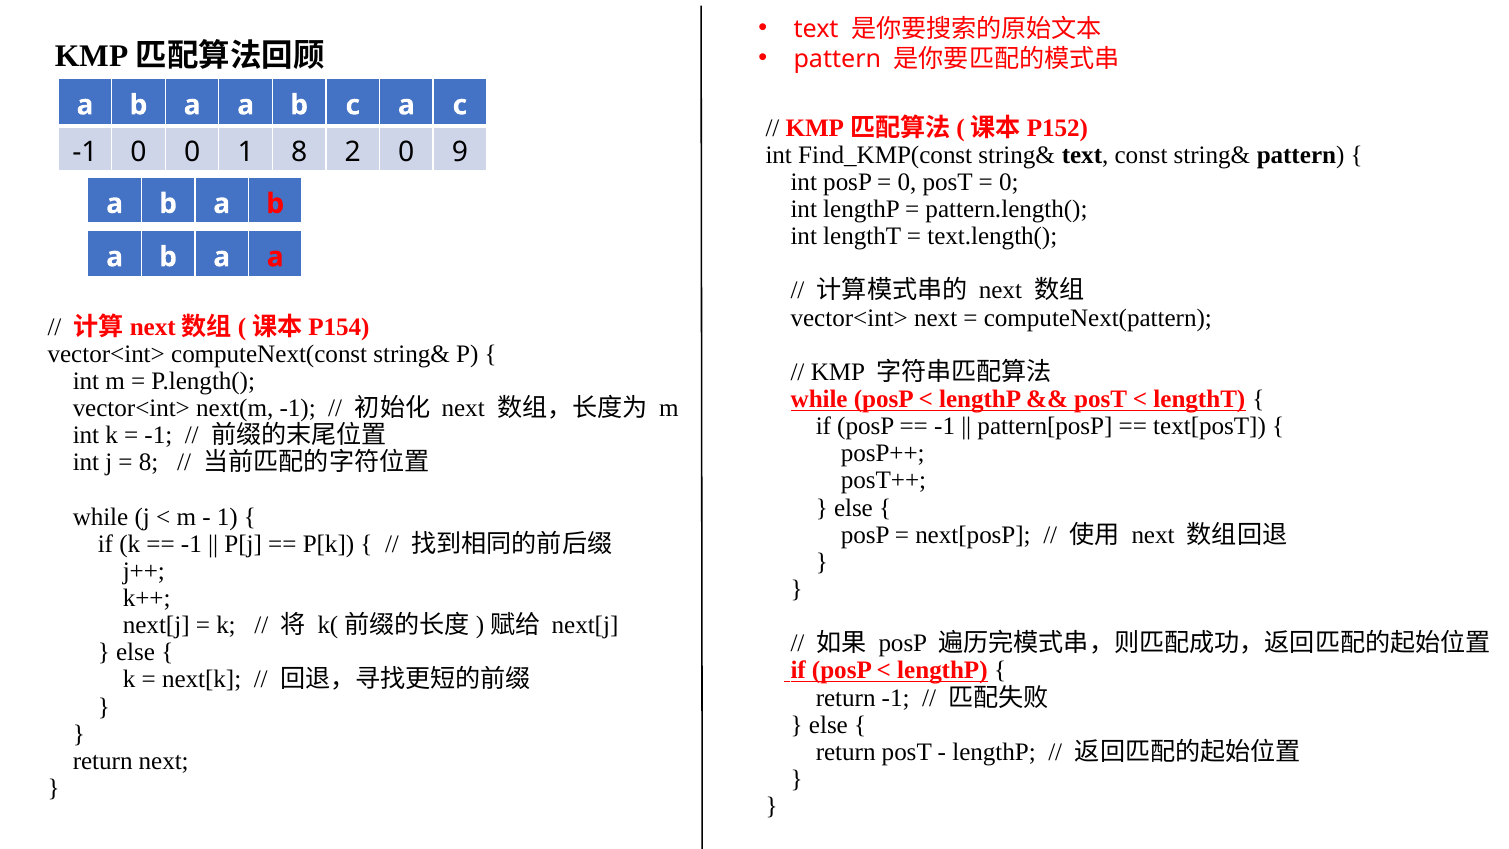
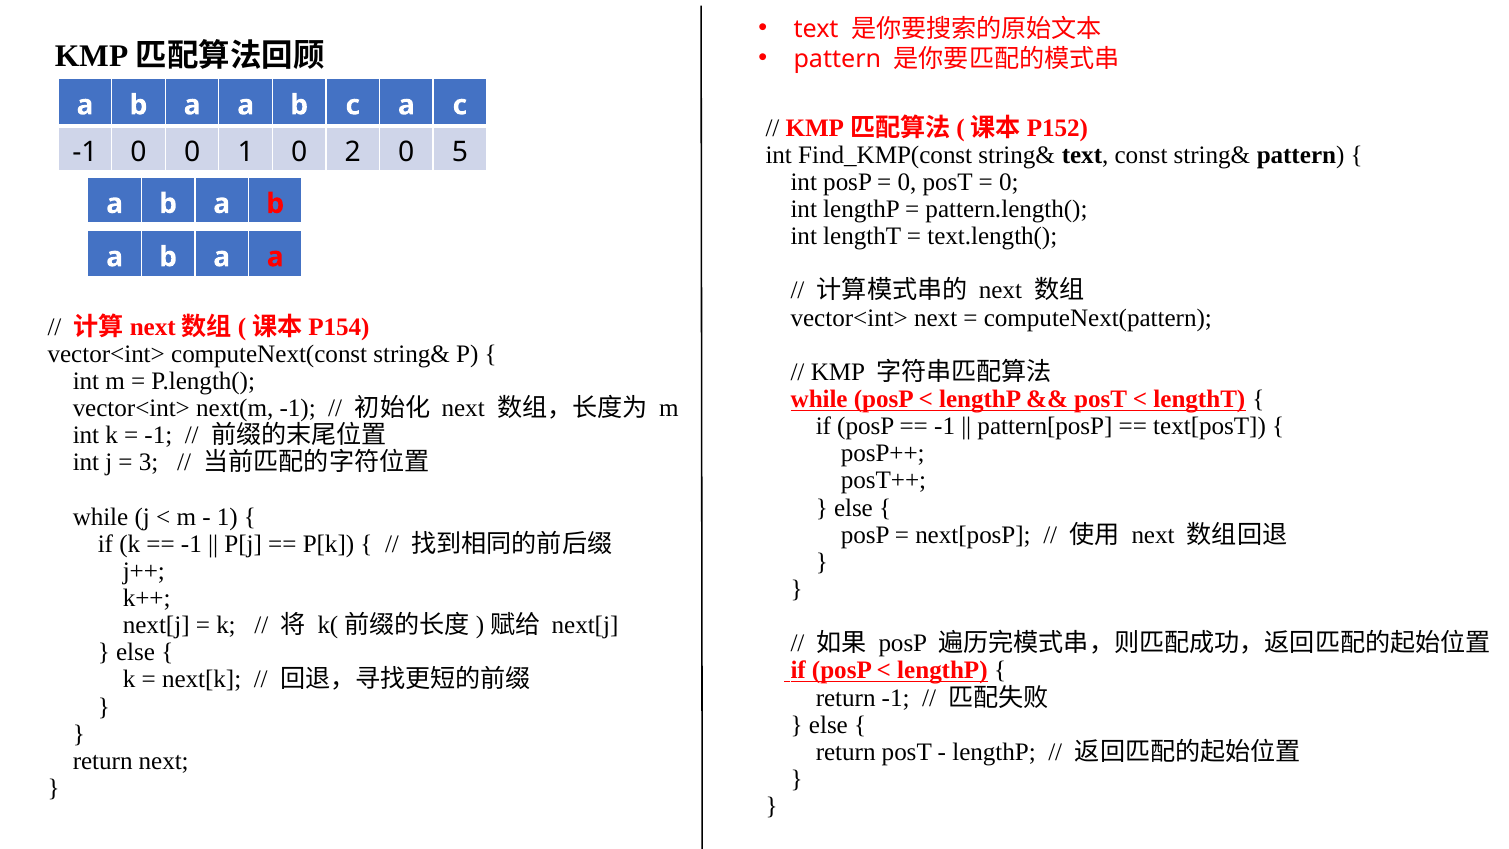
1 8: 8 -> 0
9: 9 -> 5
8 at (149, 462): 8 -> 3
